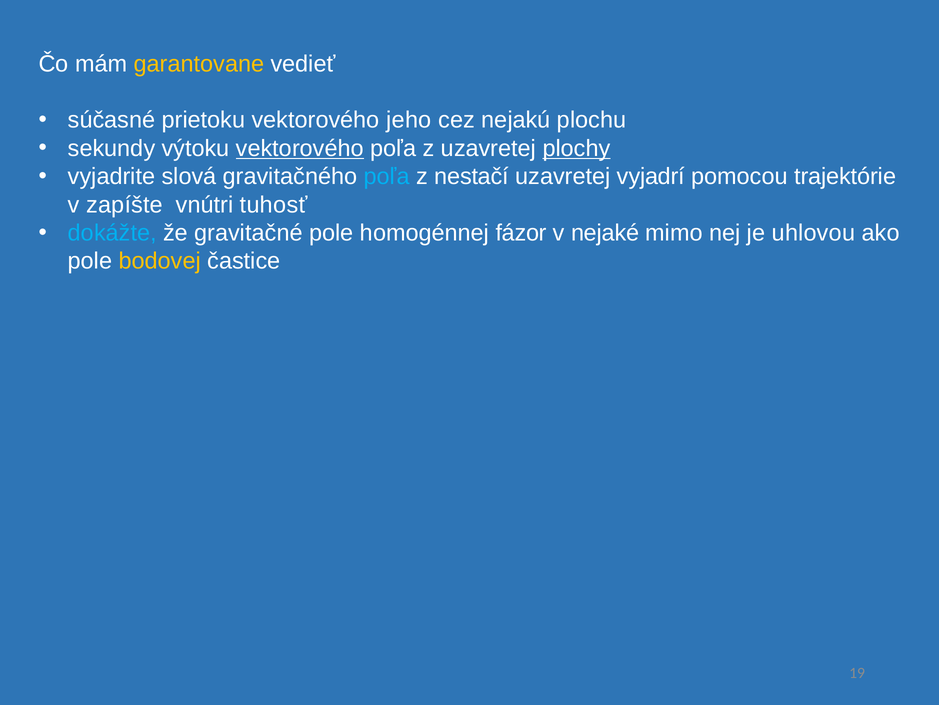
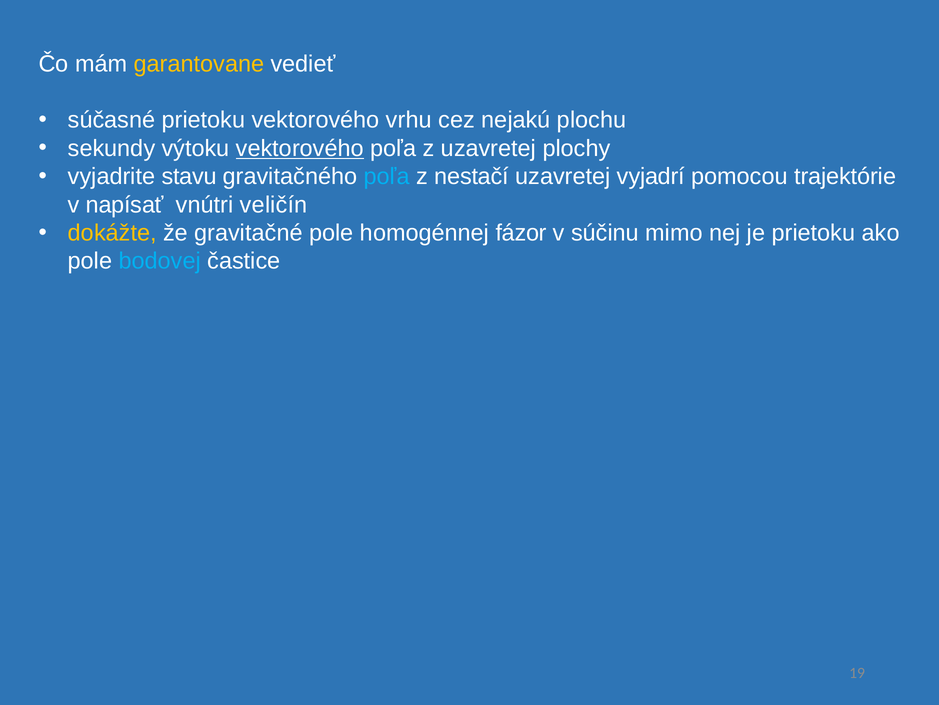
jeho: jeho -> vrhu
plochy underline: present -> none
slová: slová -> stavu
zapíšte: zapíšte -> napísať
tuhosť: tuhosť -> veličín
dokážte colour: light blue -> yellow
nejaké: nejaké -> súčinu
je uhlovou: uhlovou -> prietoku
bodovej colour: yellow -> light blue
